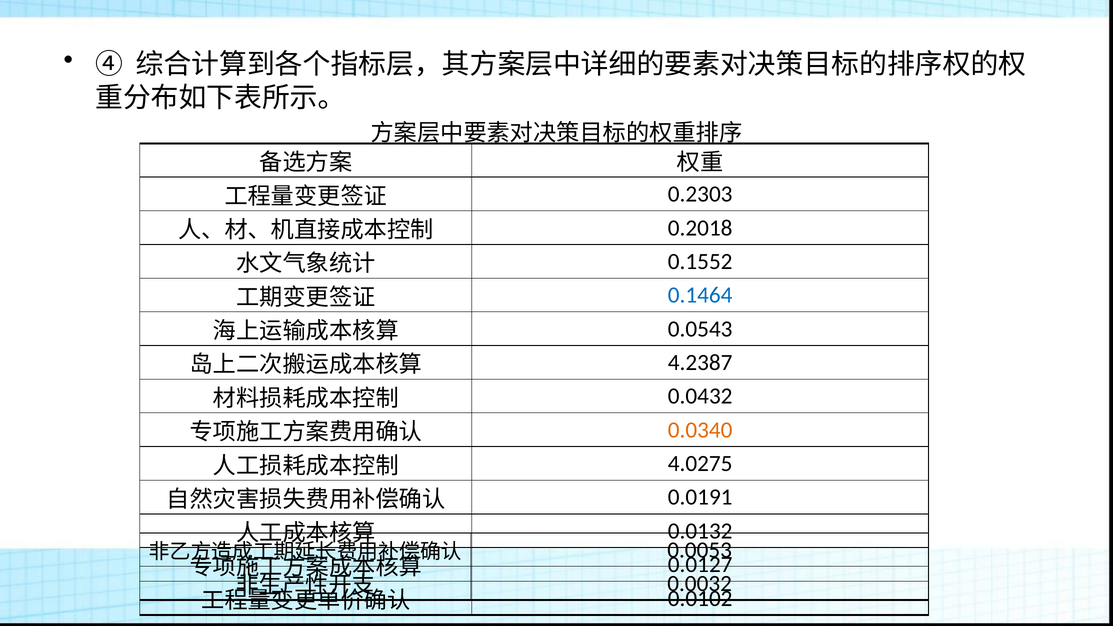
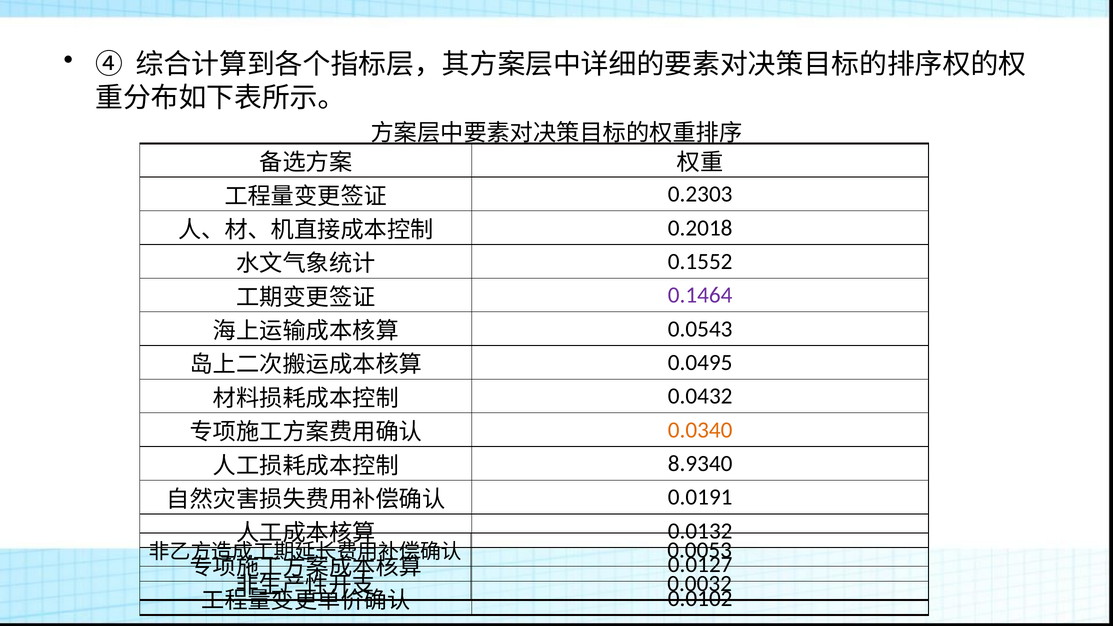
0.1464 colour: blue -> purple
4.2387: 4.2387 -> 0.0495
4.0275: 4.0275 -> 8.9340
